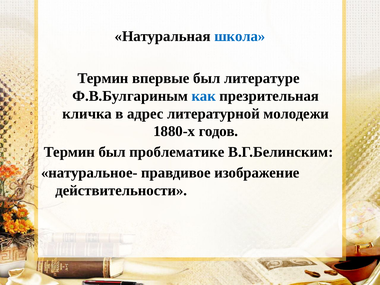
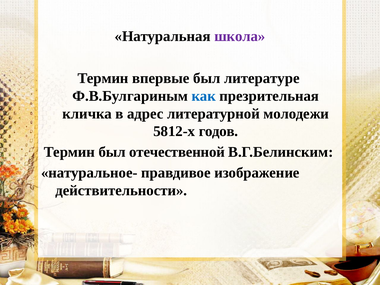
школа colour: blue -> purple
1880-х: 1880-х -> 5812-х
проблематике: проблематике -> отечественной
